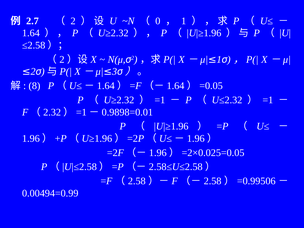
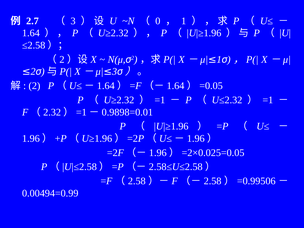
2 at (73, 21): 2 -> 3
8 at (34, 86): 8 -> 2
